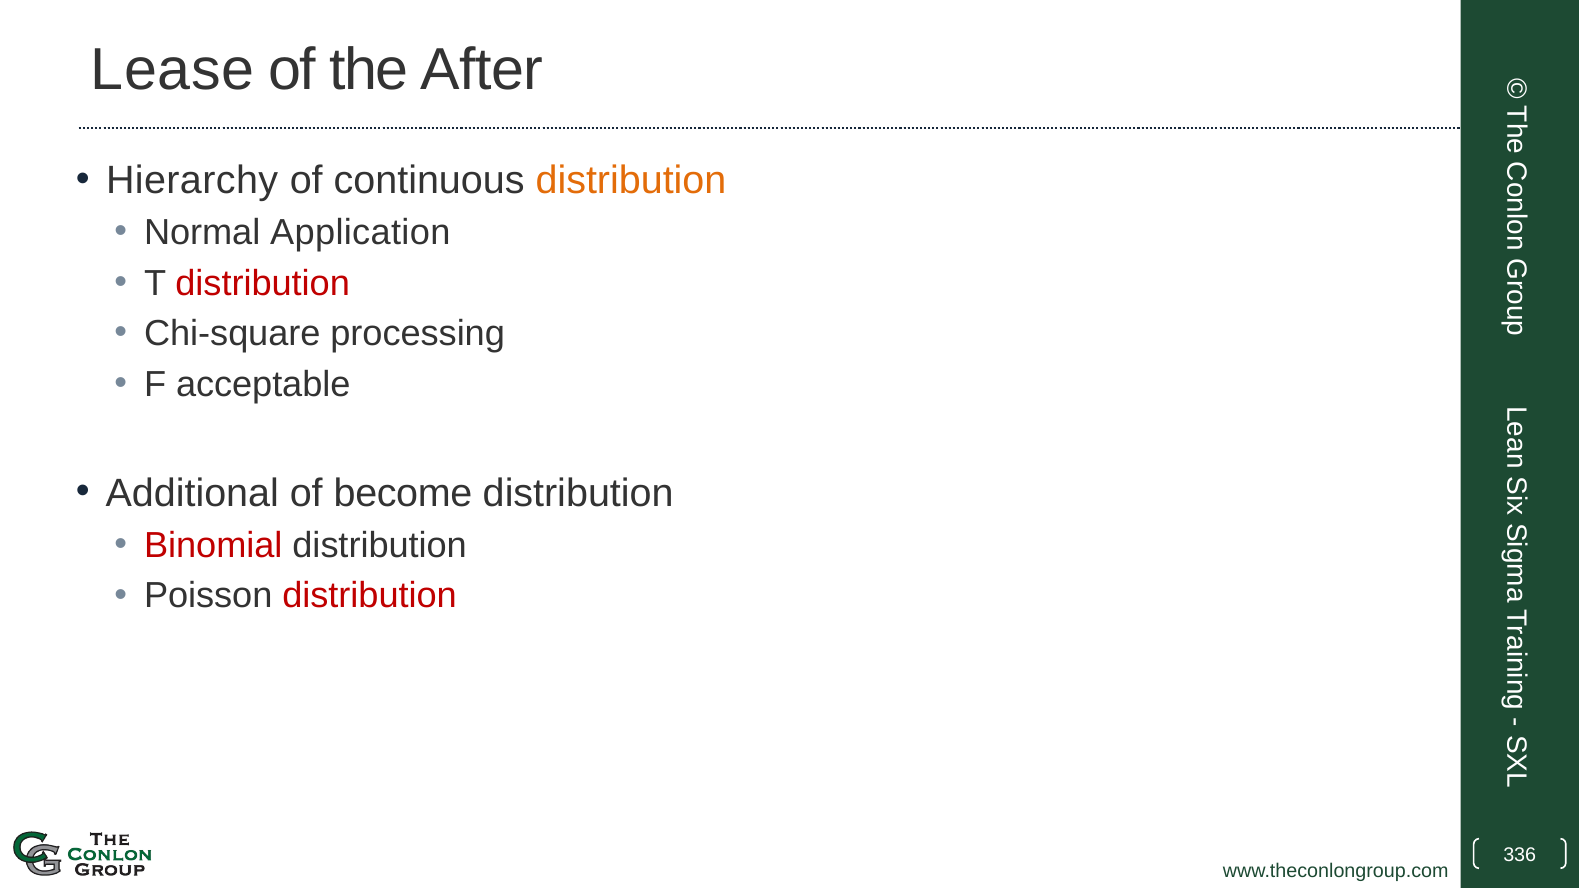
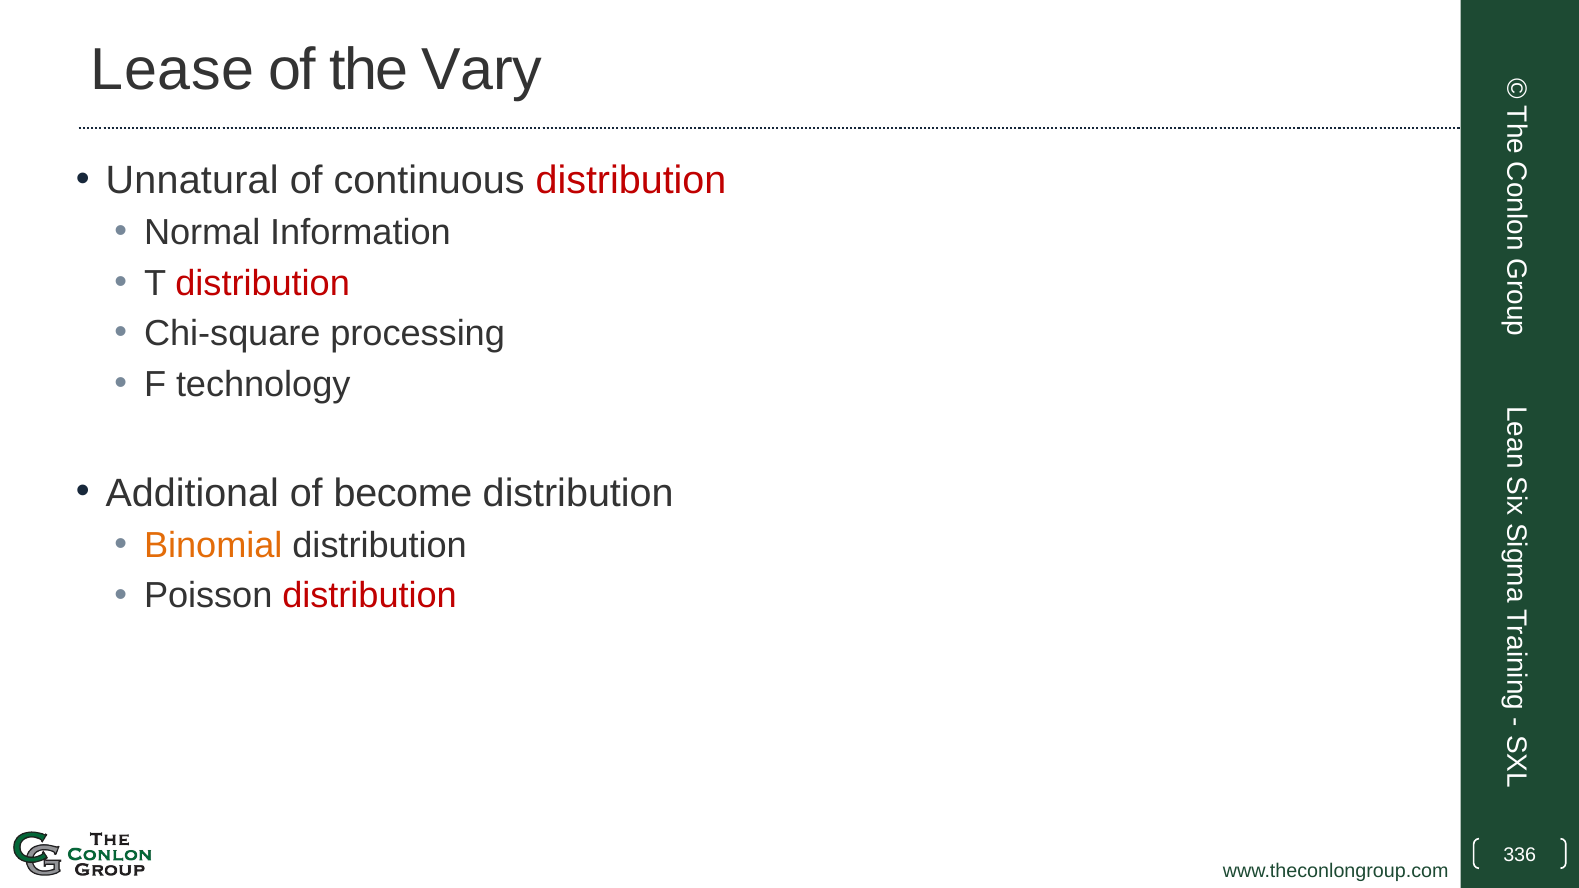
After: After -> Vary
Hierarchy: Hierarchy -> Unnatural
distribution at (631, 180) colour: orange -> red
Application: Application -> Information
acceptable: acceptable -> technology
Binomial colour: red -> orange
